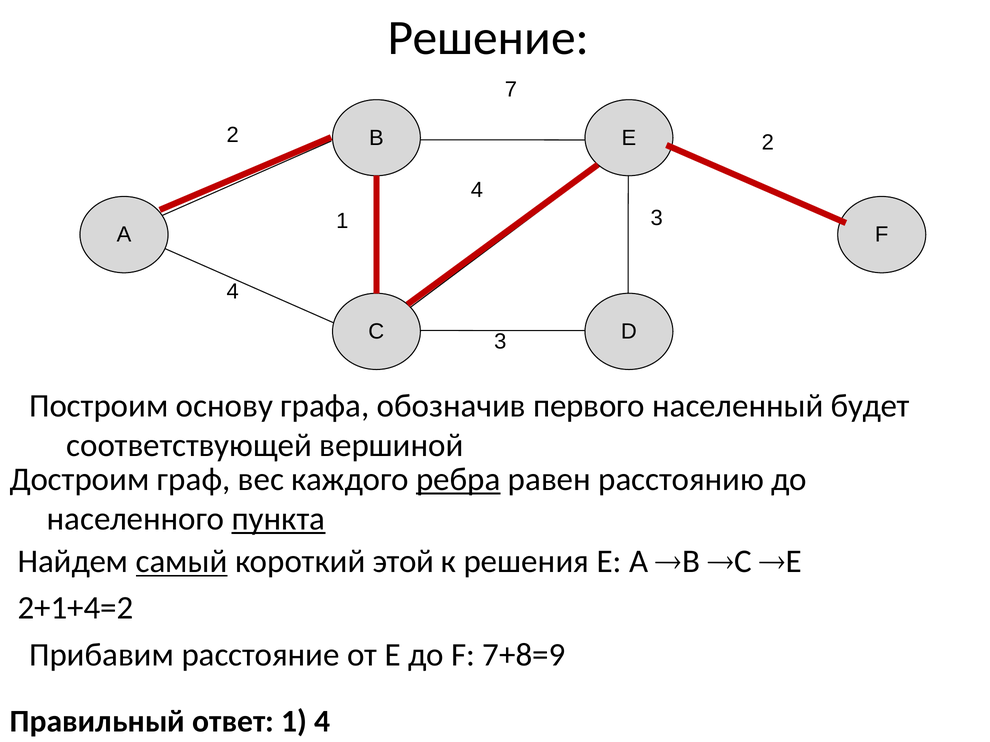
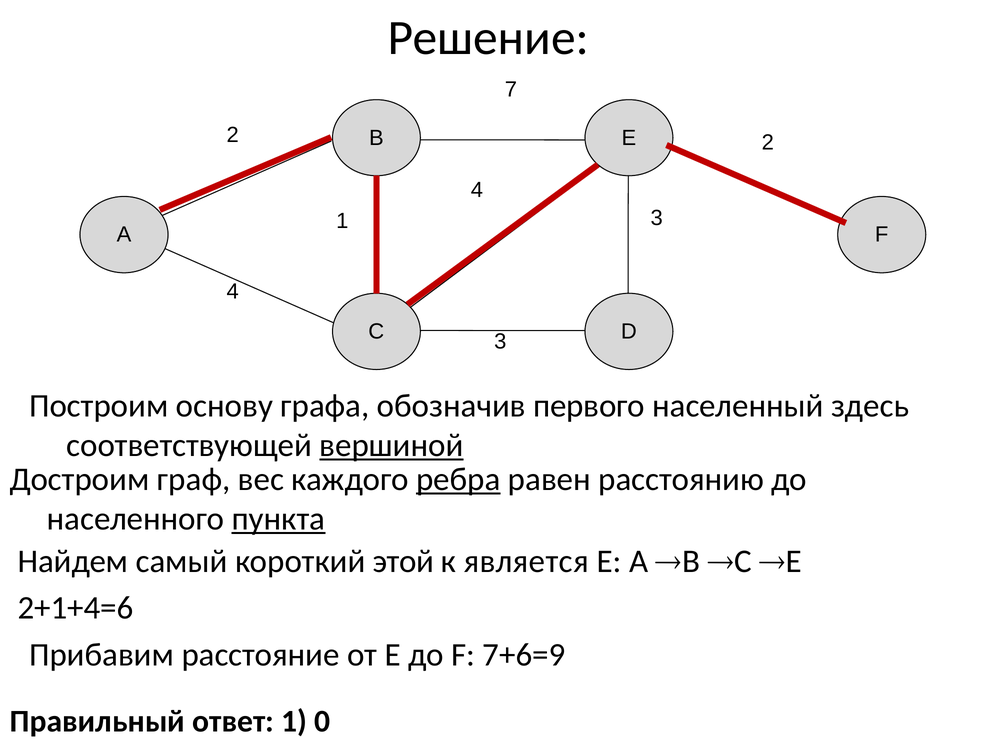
будет: будет -> здесь
вершиной underline: none -> present
самый underline: present -> none
решения: решения -> является
2+1+4=2: 2+1+4=2 -> 2+1+4=6
7+8=9: 7+8=9 -> 7+6=9
1 4: 4 -> 0
